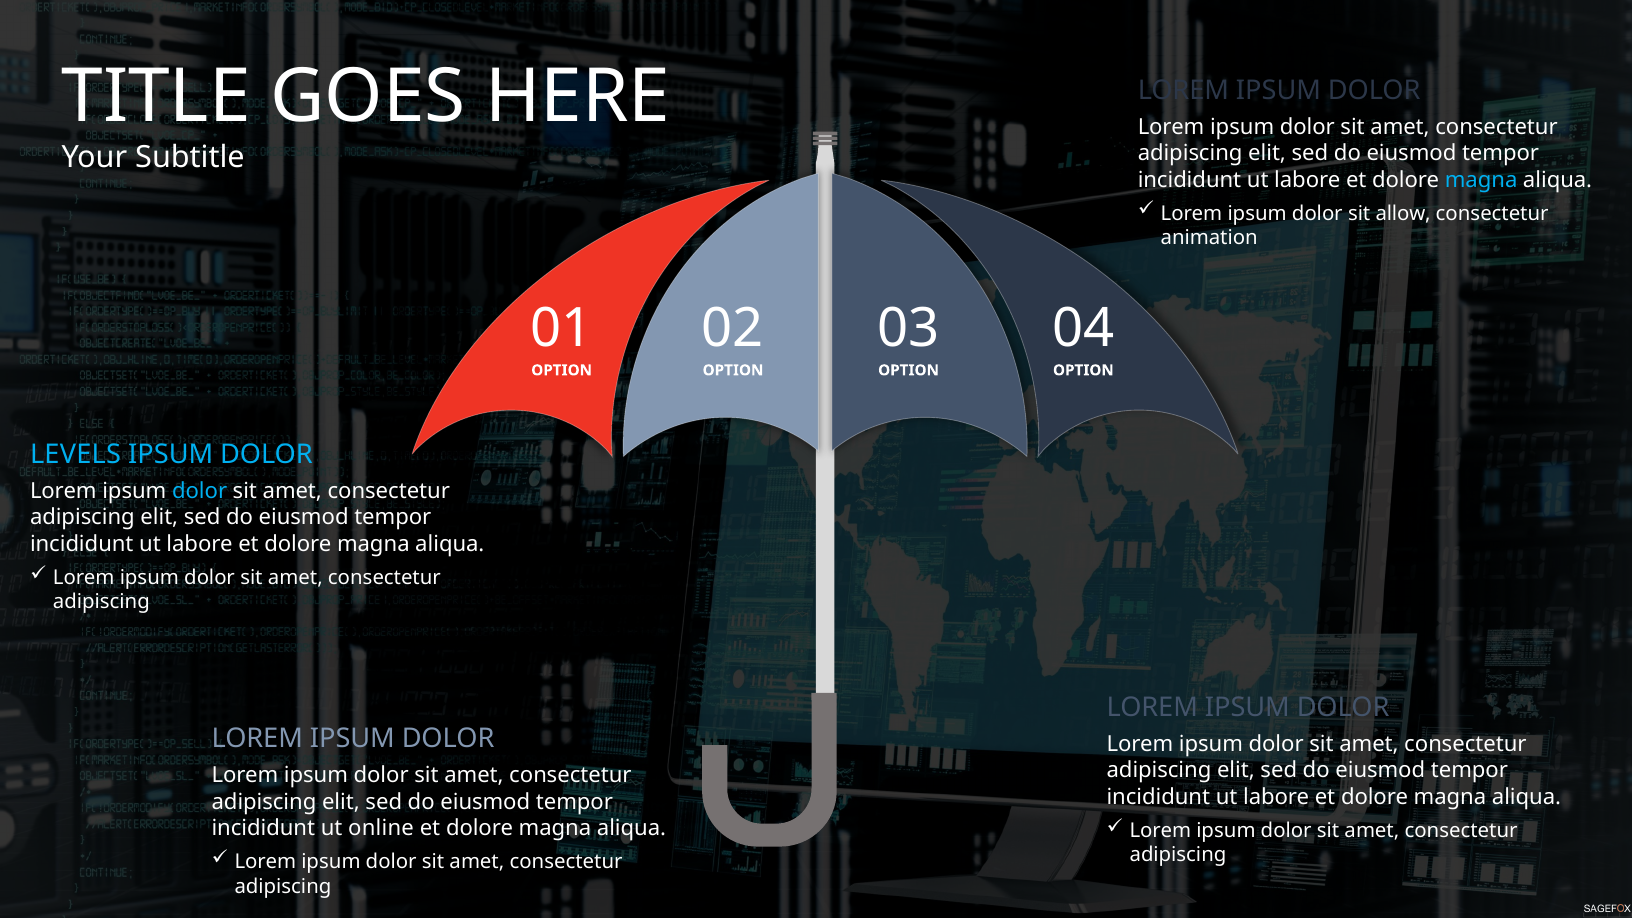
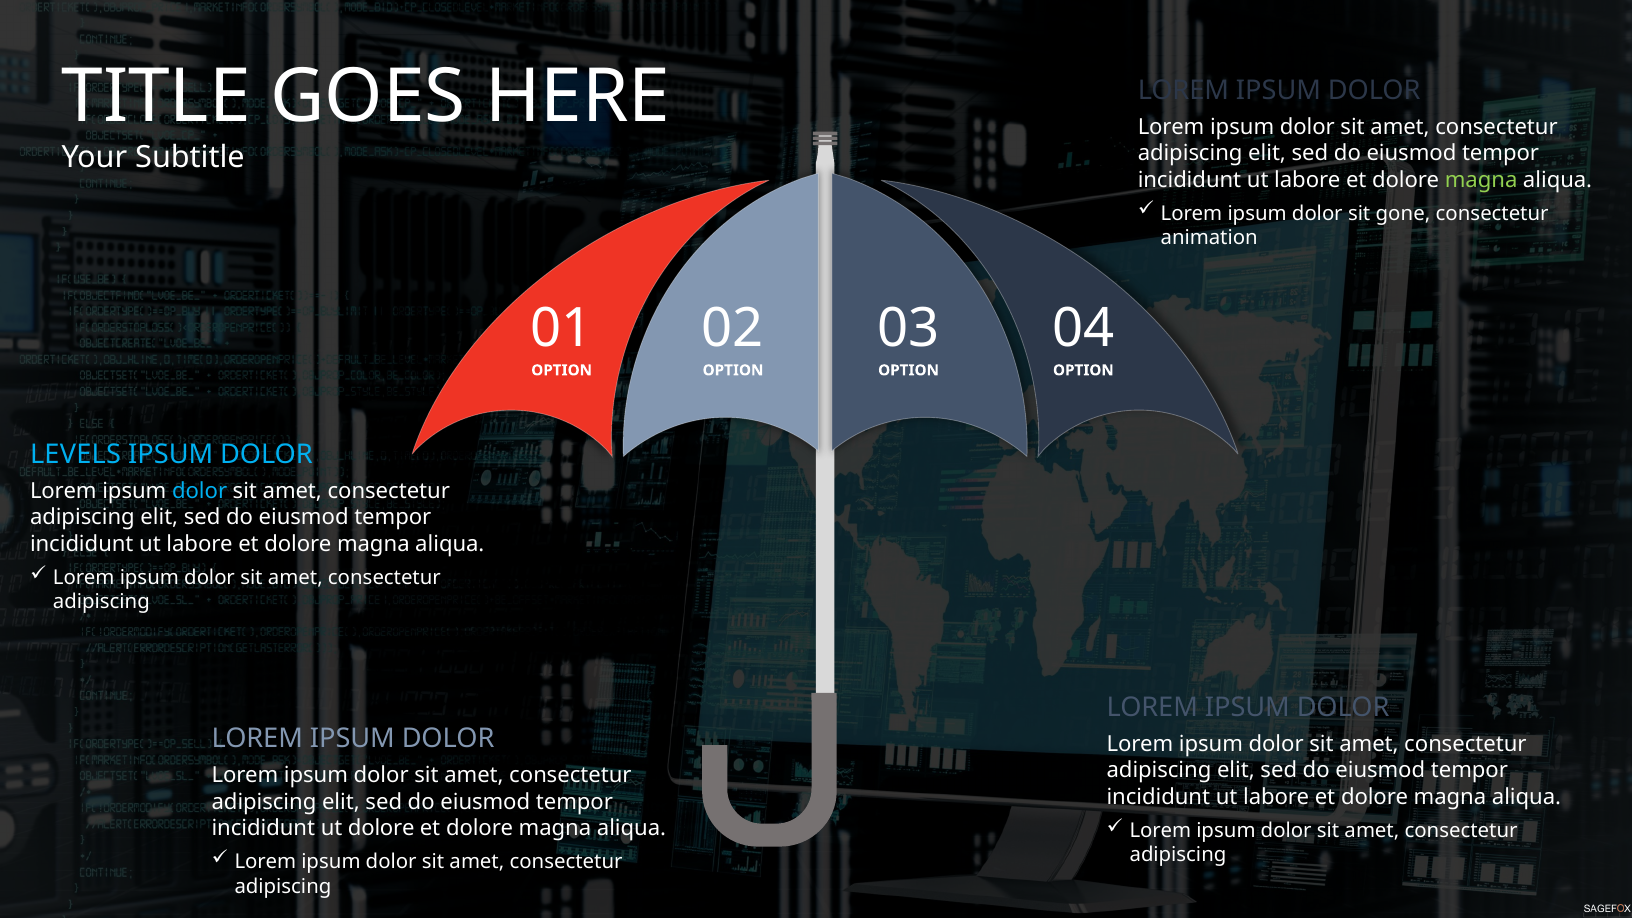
magna at (1481, 180) colour: light blue -> light green
allow: allow -> gone
ut online: online -> dolore
